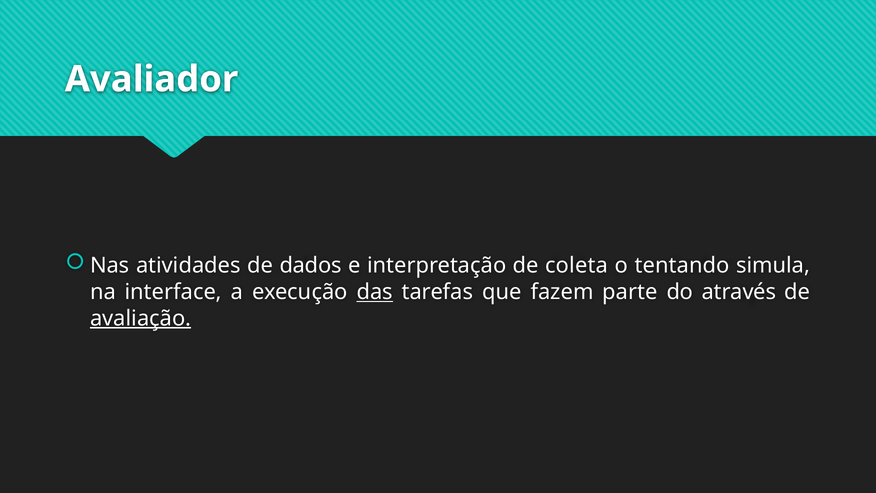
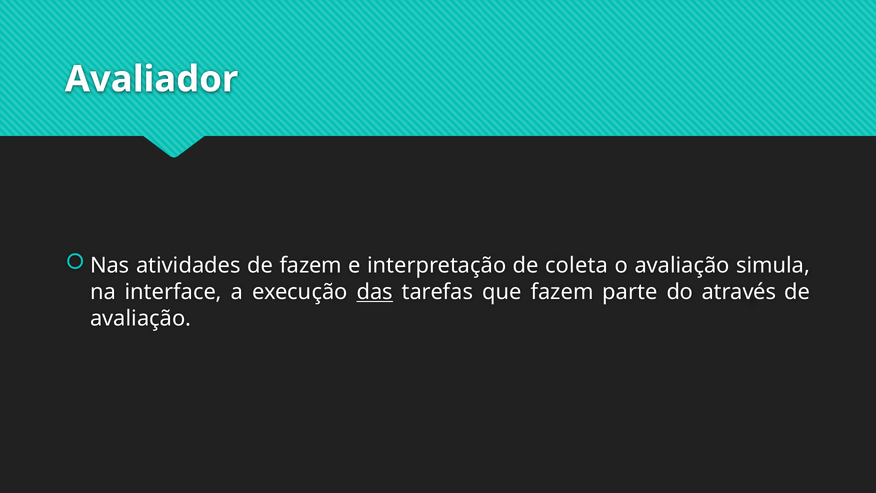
de dados: dados -> fazem
o tentando: tentando -> avaliação
avaliação at (141, 318) underline: present -> none
